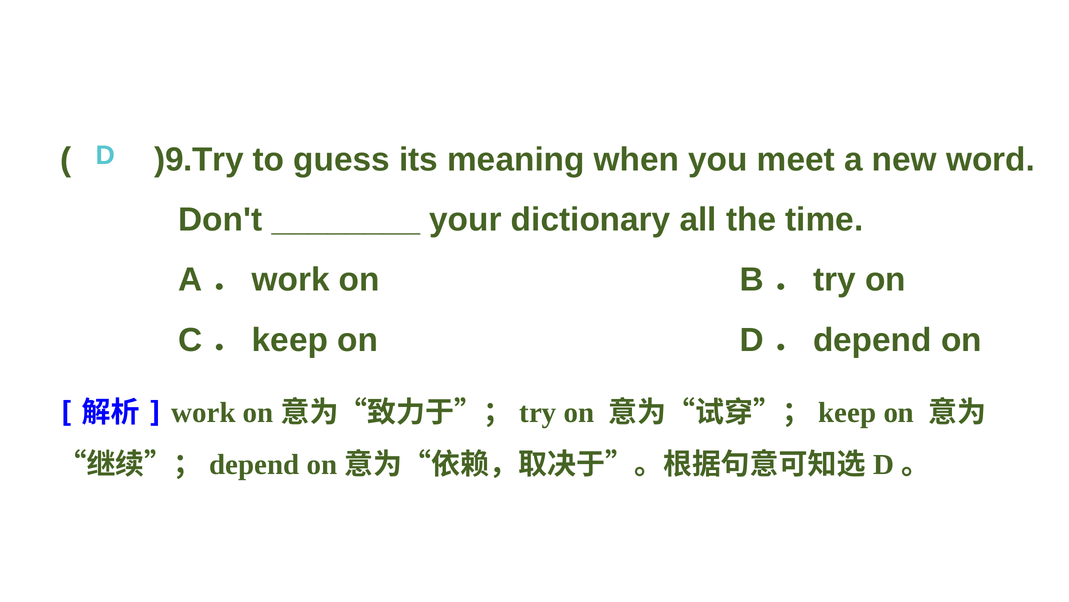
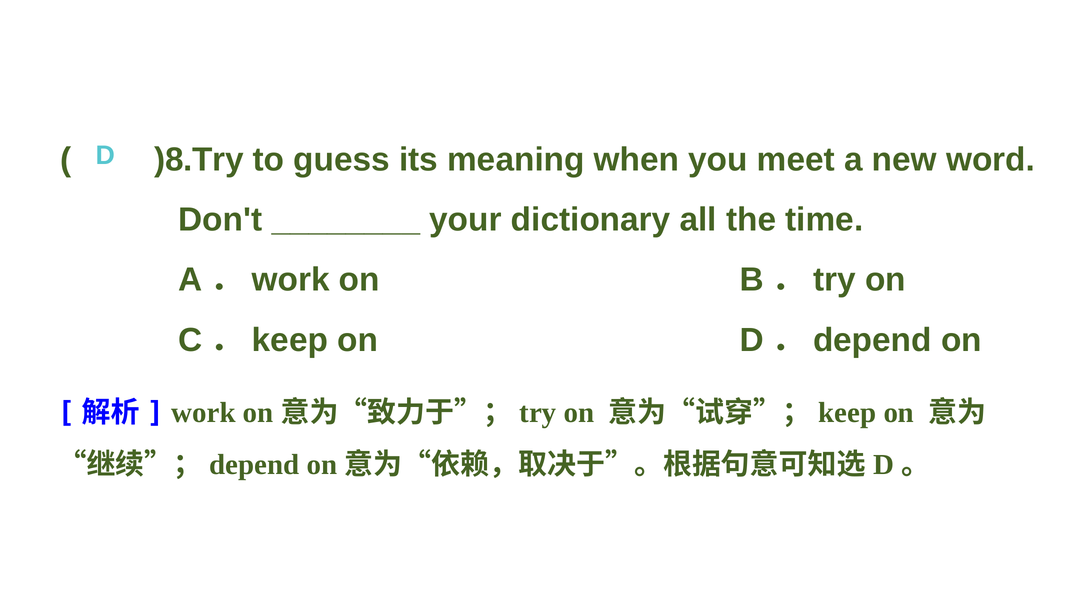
)9.Try: )9.Try -> )8.Try
